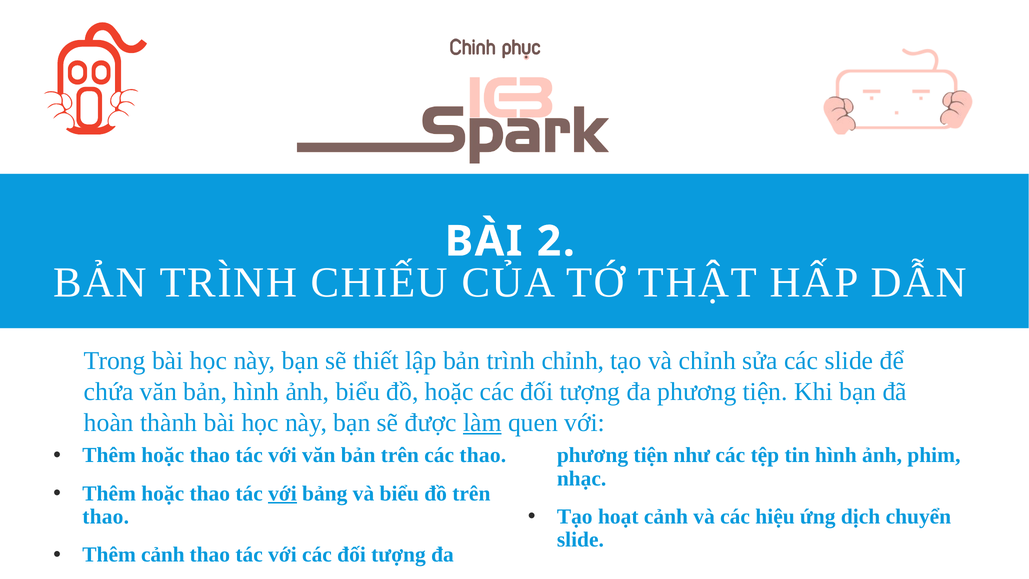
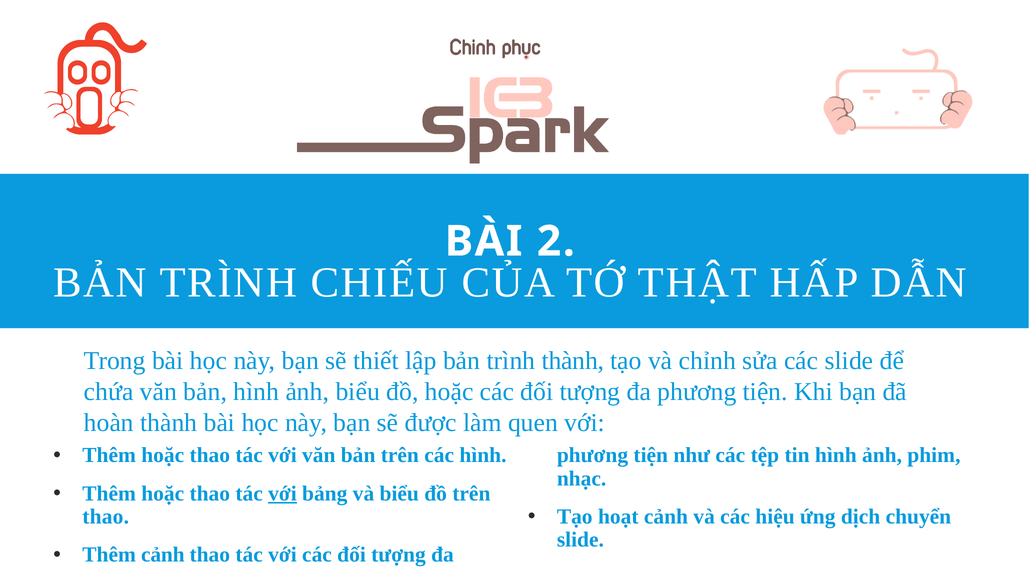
trình chỉnh: chỉnh -> thành
làm underline: present -> none
các thao: thao -> hình
